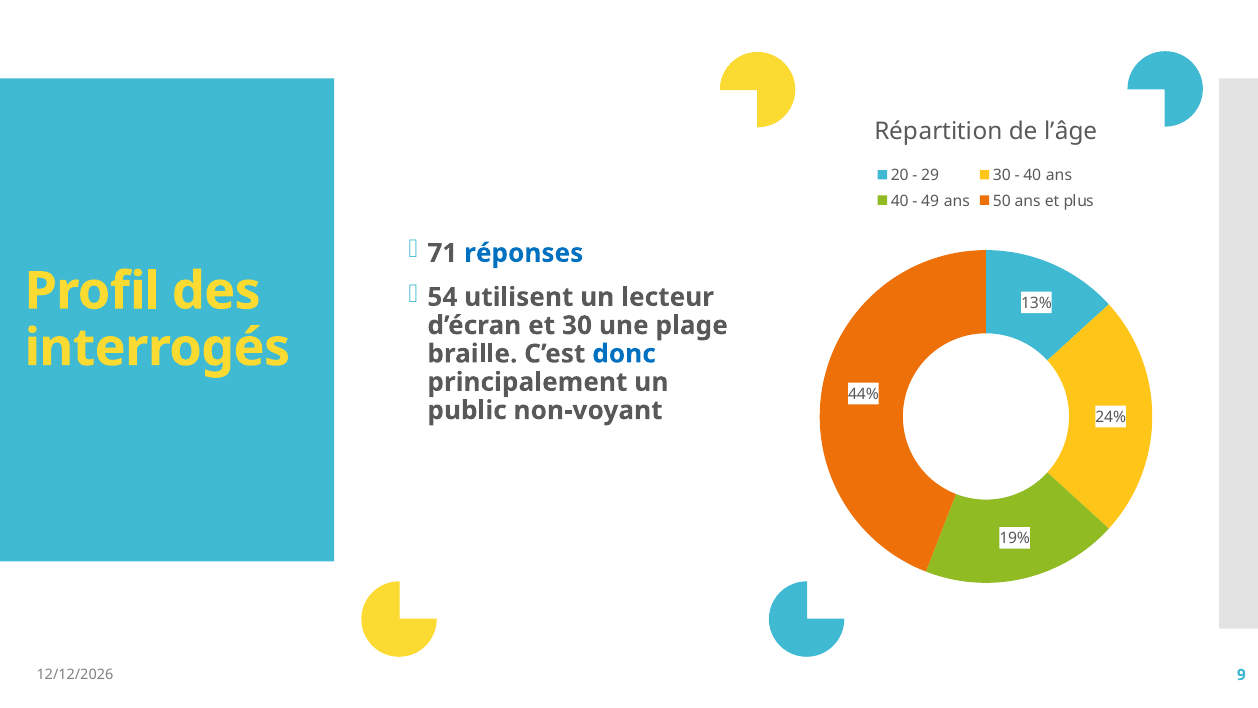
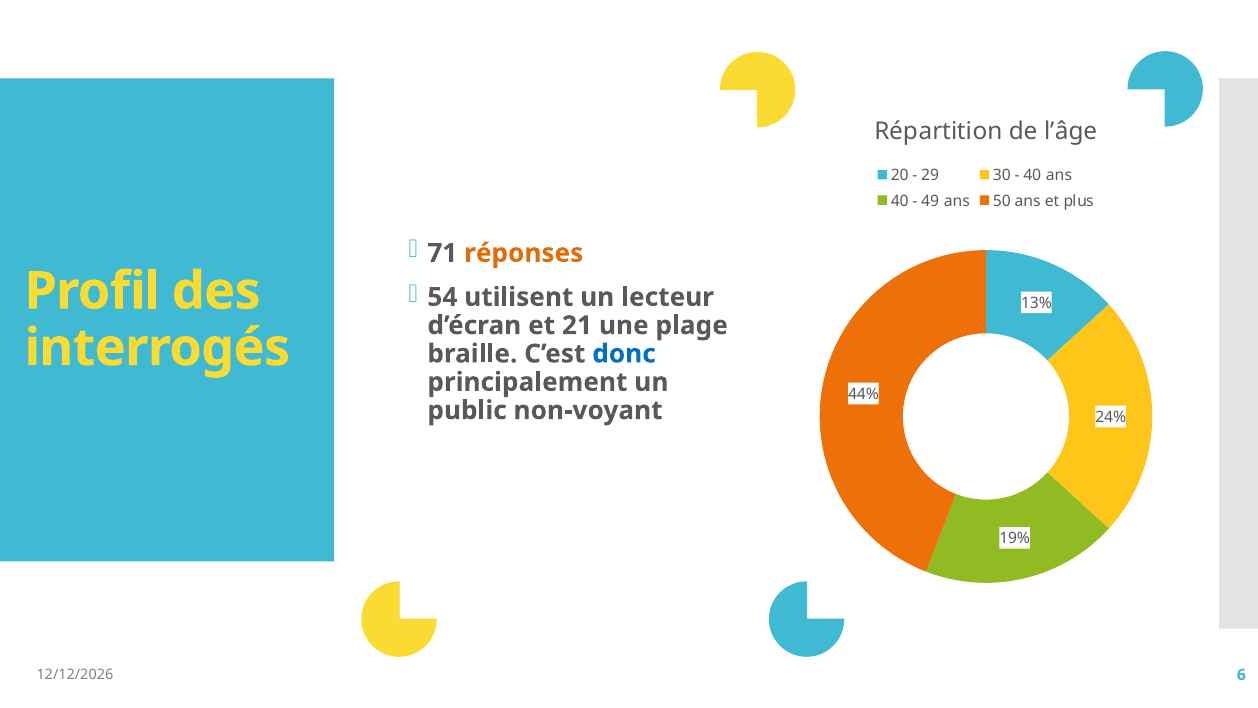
réponses colour: blue -> orange
et 30: 30 -> 21
9: 9 -> 6
